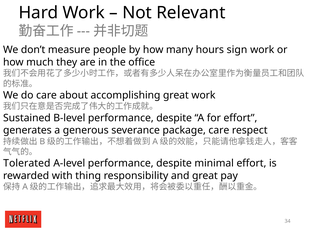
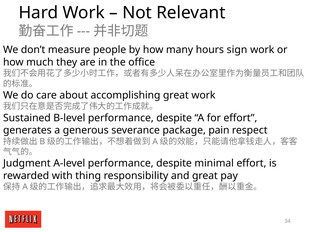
package care: care -> pain
Tolerated: Tolerated -> Judgment
